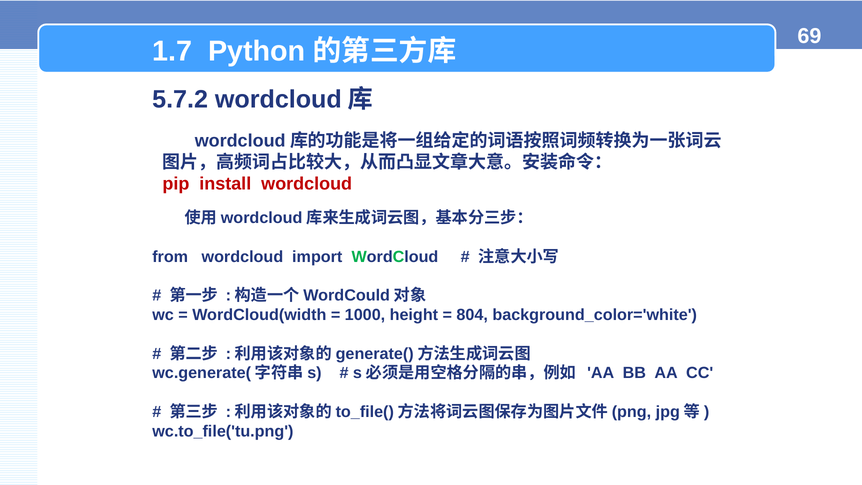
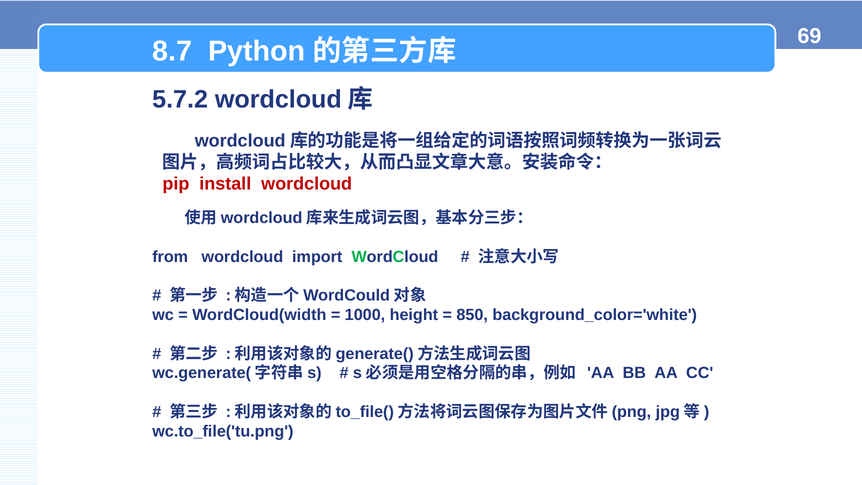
1.7: 1.7 -> 8.7
804: 804 -> 850
